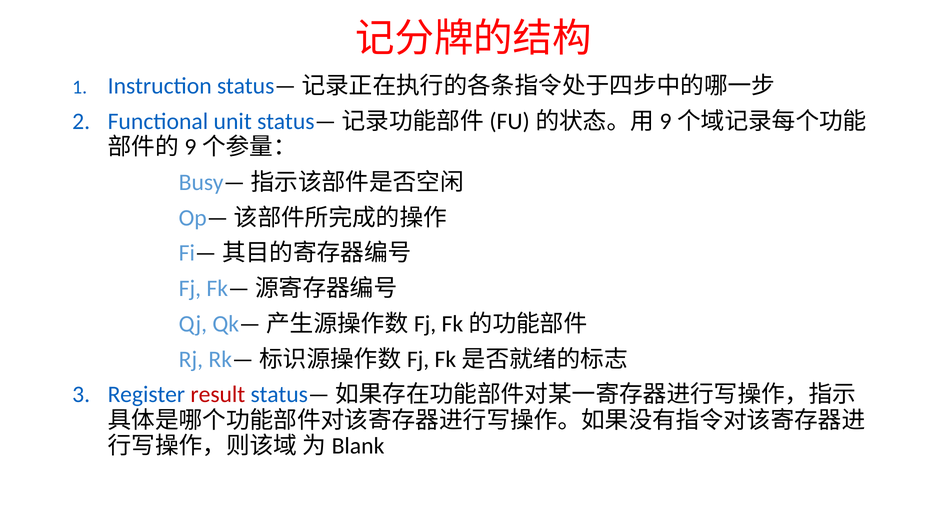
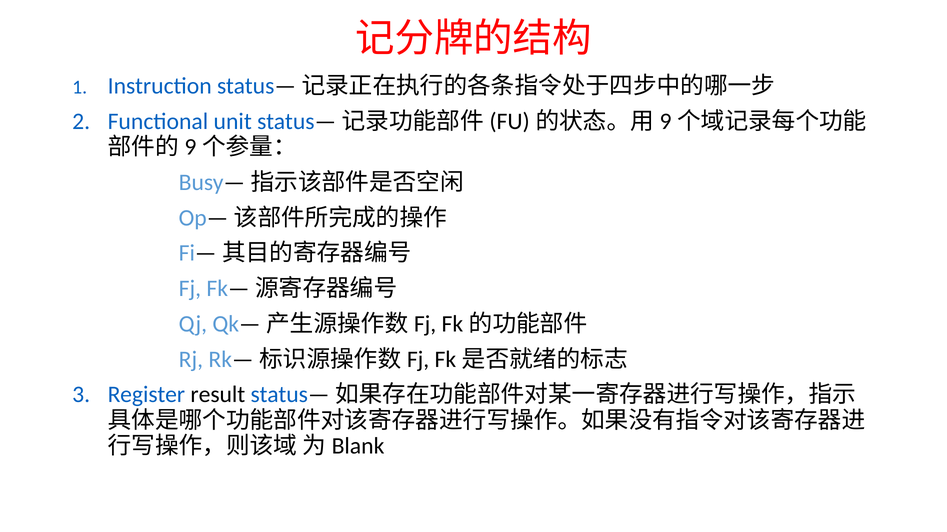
result colour: red -> black
